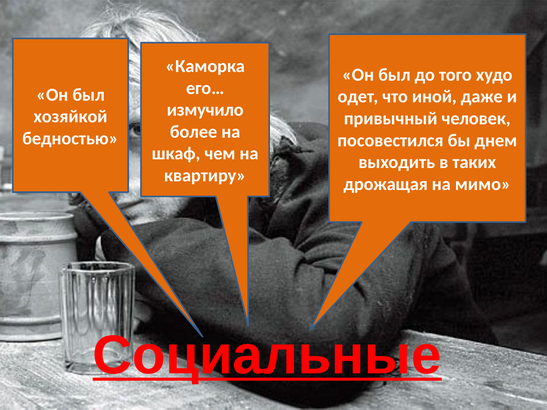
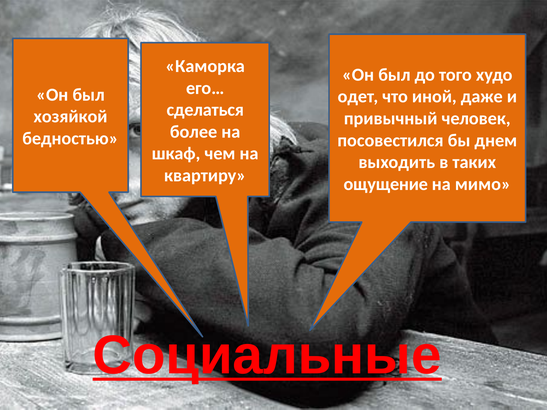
измучило: измучило -> сделаться
дрожащая: дрожащая -> ощущение
